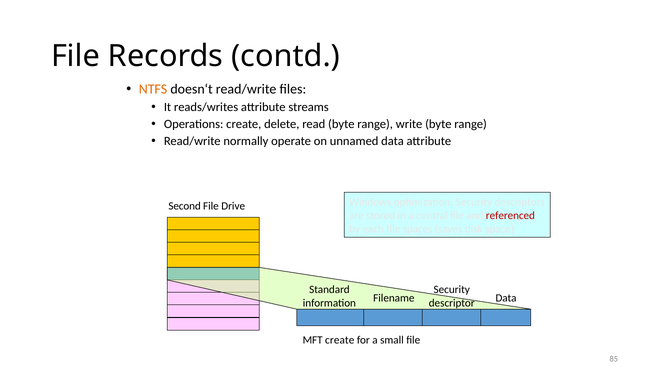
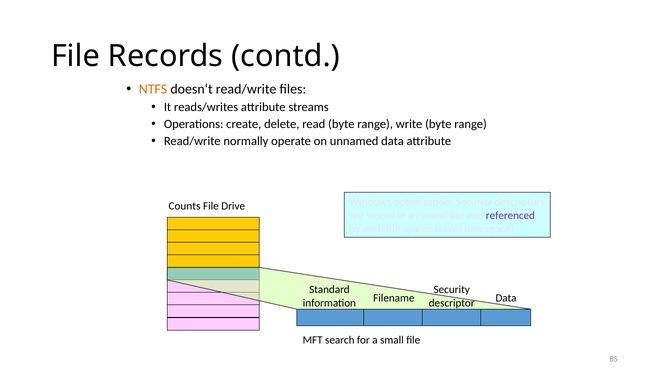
Second: Second -> Counts
referenced colour: red -> purple
MFT create: create -> search
